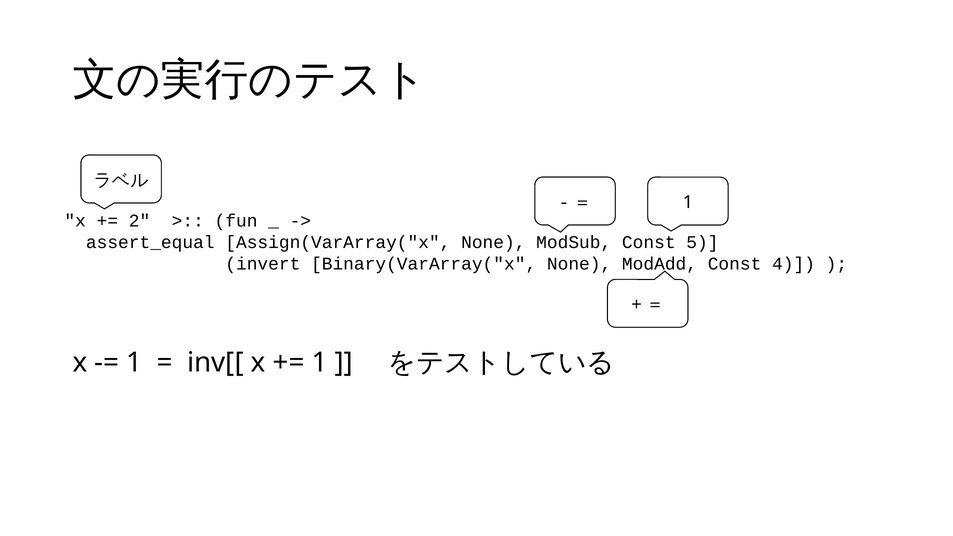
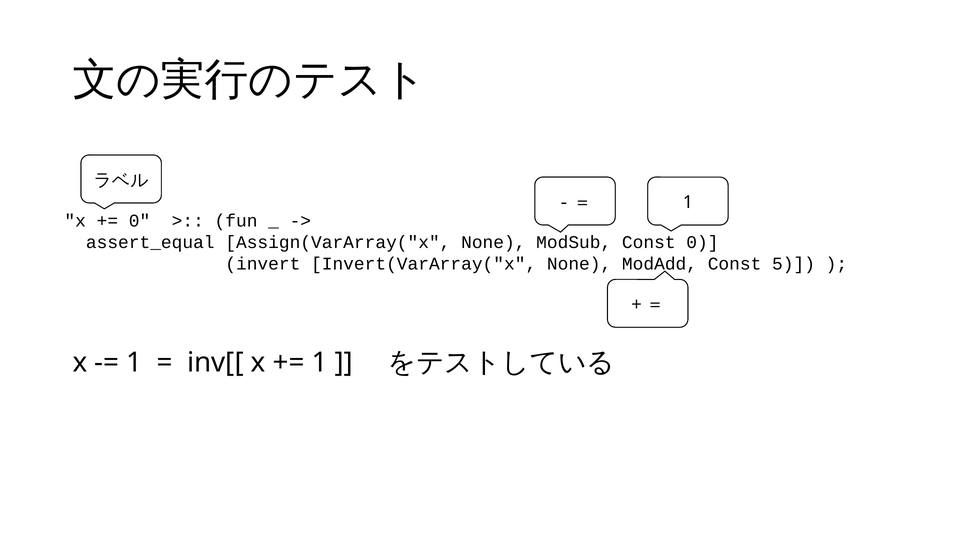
2 at (140, 221): 2 -> 0
Const 5: 5 -> 0
Binary(VarArray("x: Binary(VarArray("x -> Invert(VarArray("x
4: 4 -> 5
